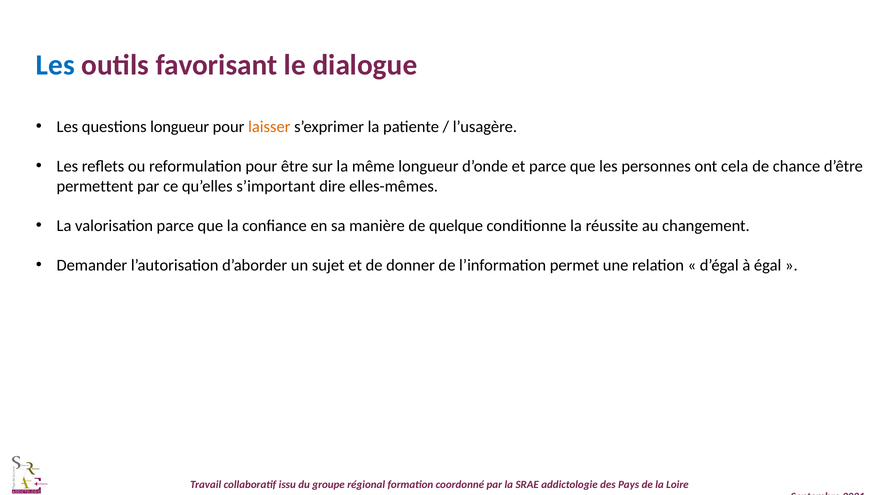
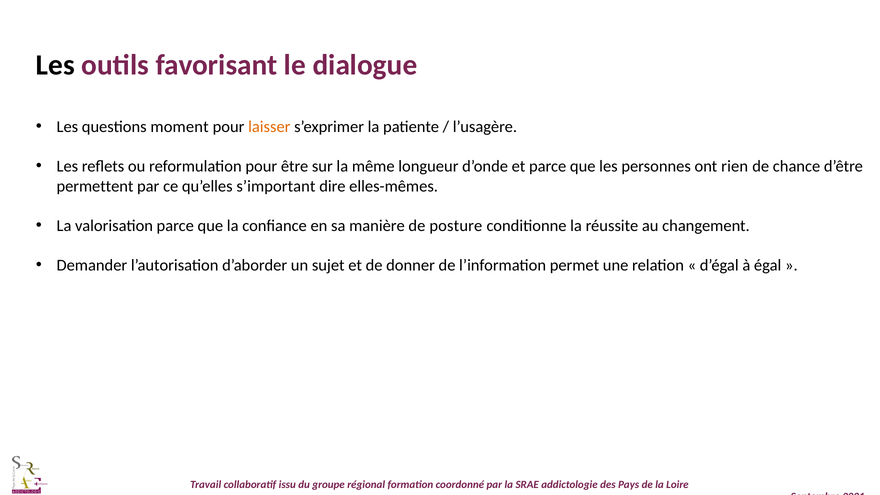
Les at (55, 65) colour: blue -> black
questions longueur: longueur -> moment
cela: cela -> rien
quelque: quelque -> posture
